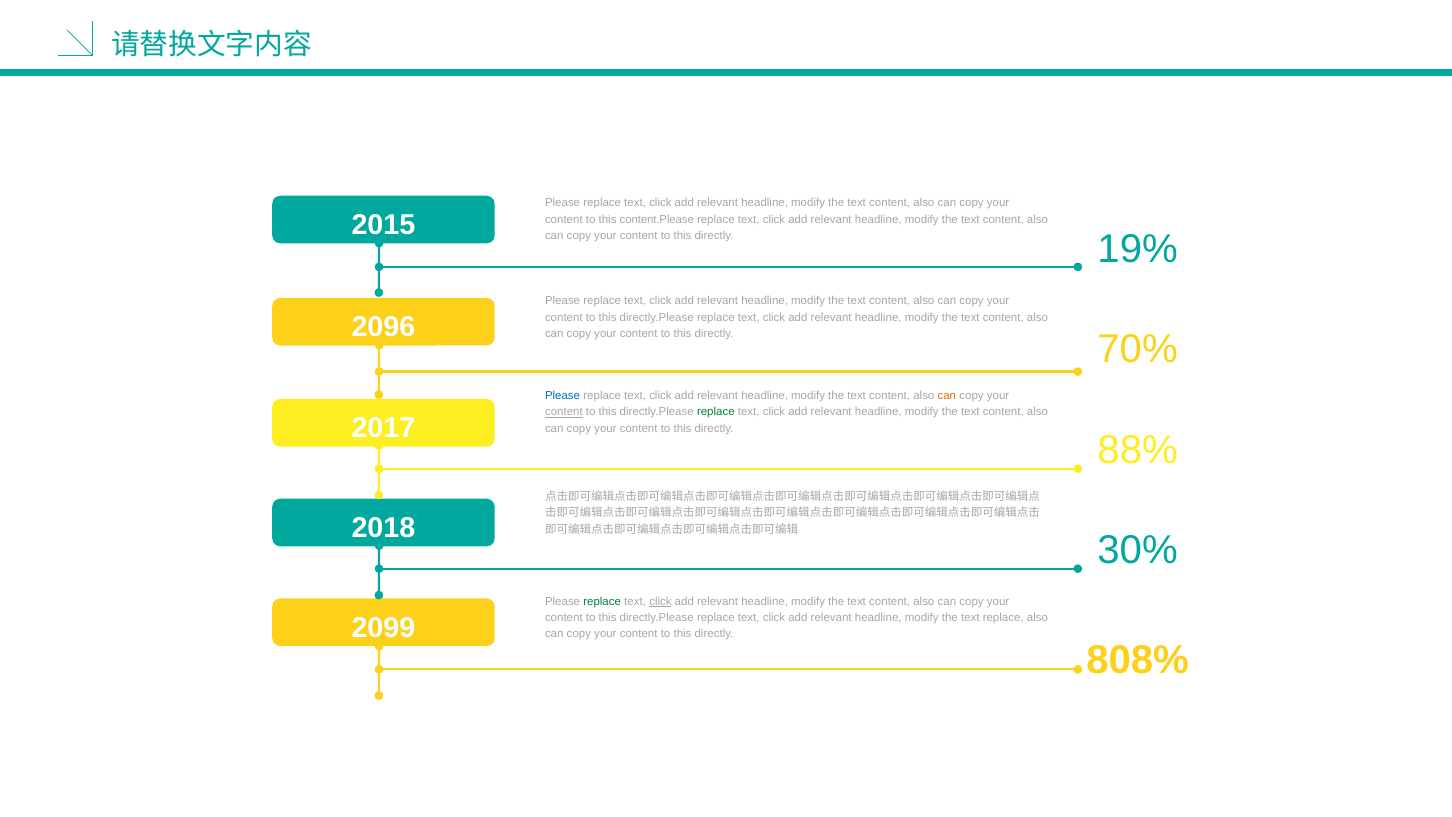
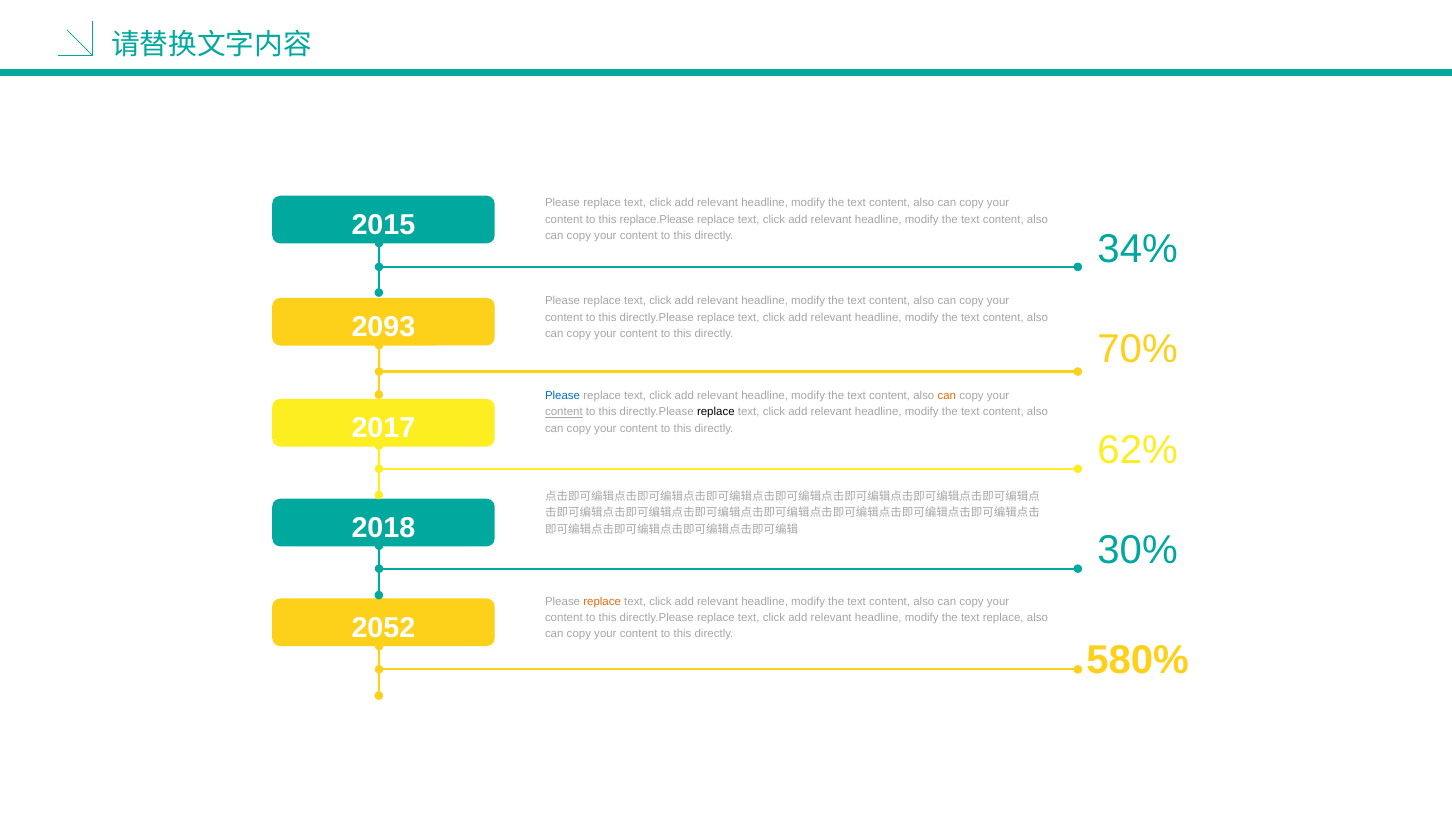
content.Please: content.Please -> replace.Please
19%: 19% -> 34%
2096: 2096 -> 2093
replace at (716, 412) colour: green -> black
88%: 88% -> 62%
replace at (602, 601) colour: green -> orange
click at (660, 601) underline: present -> none
2099: 2099 -> 2052
808%: 808% -> 580%
